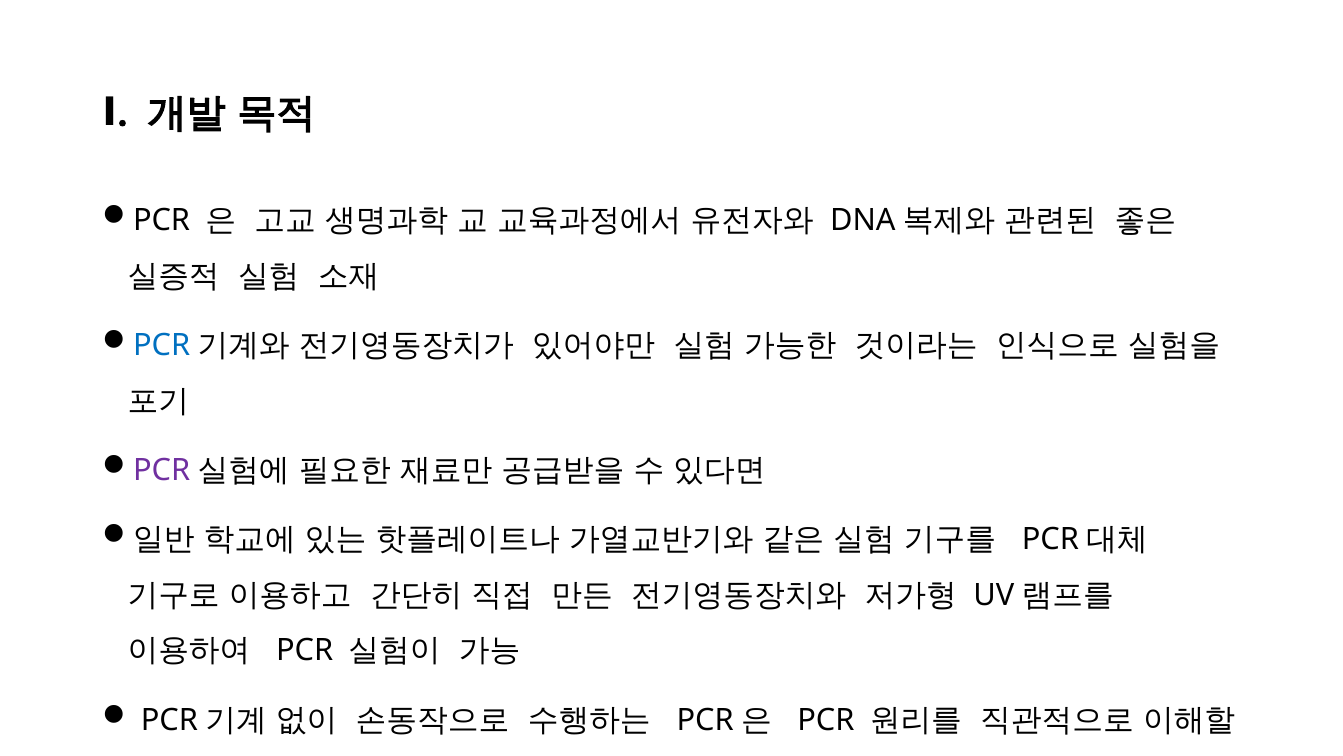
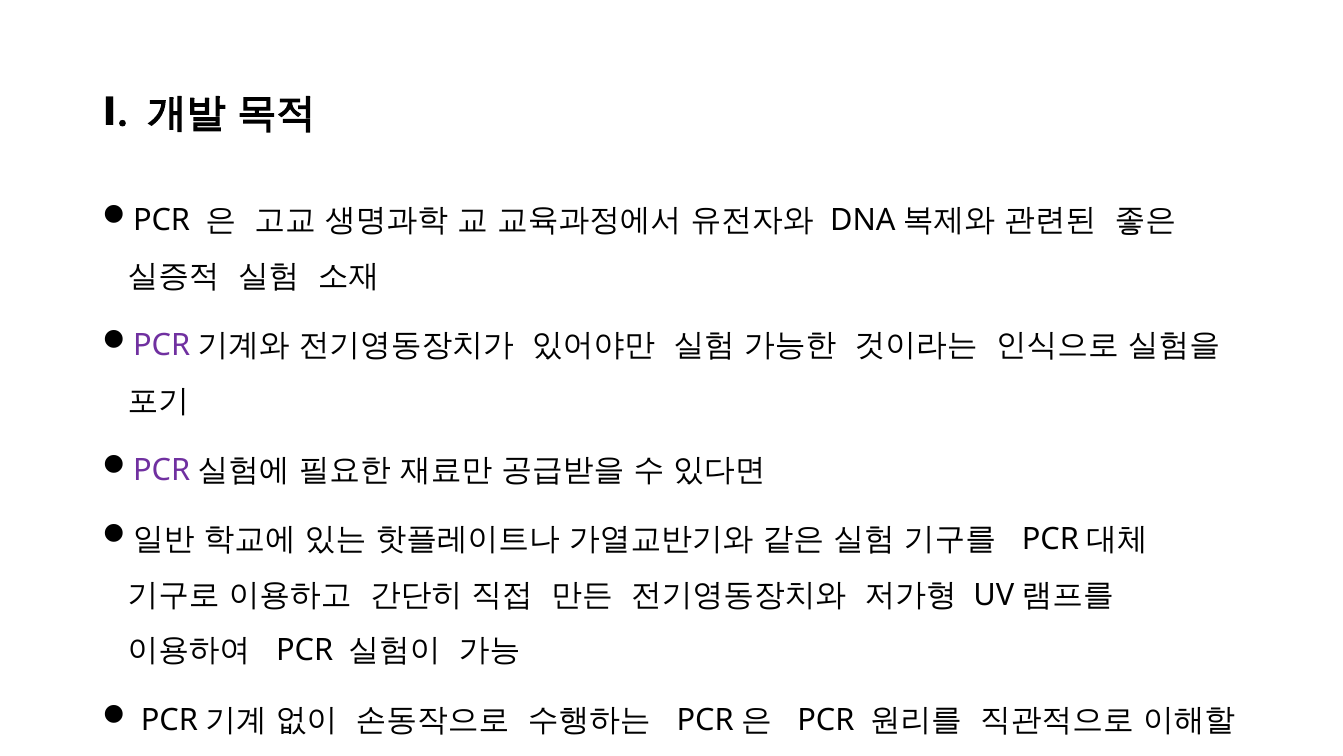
PCR at (162, 345) colour: blue -> purple
